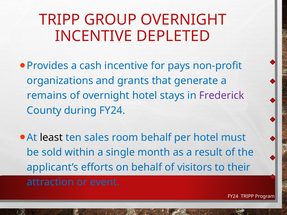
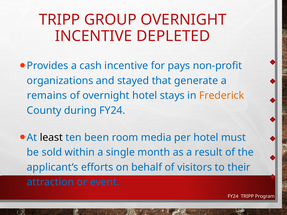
grants: grants -> stayed
Frederick colour: purple -> orange
sales: sales -> been
room behalf: behalf -> media
